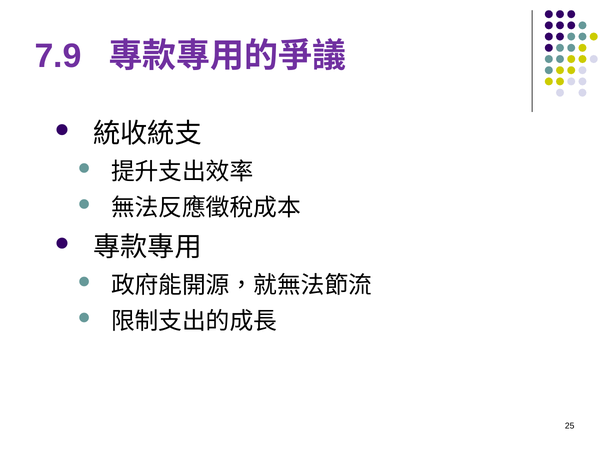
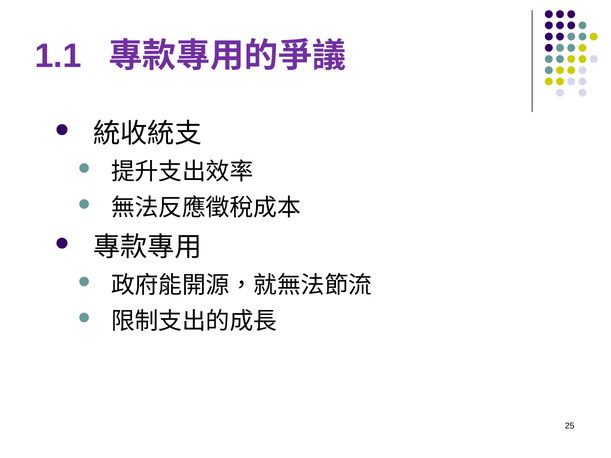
7.9: 7.9 -> 1.1
